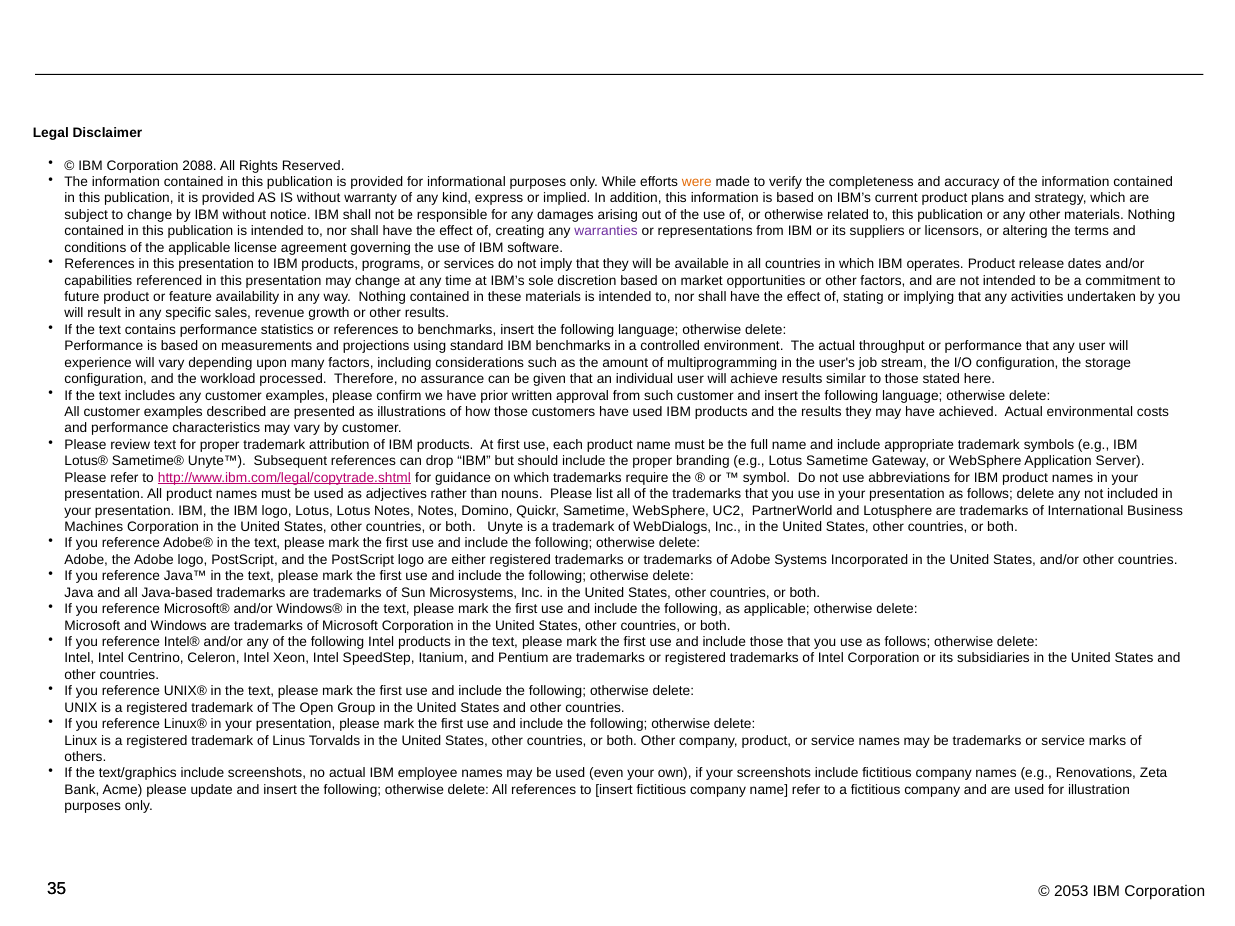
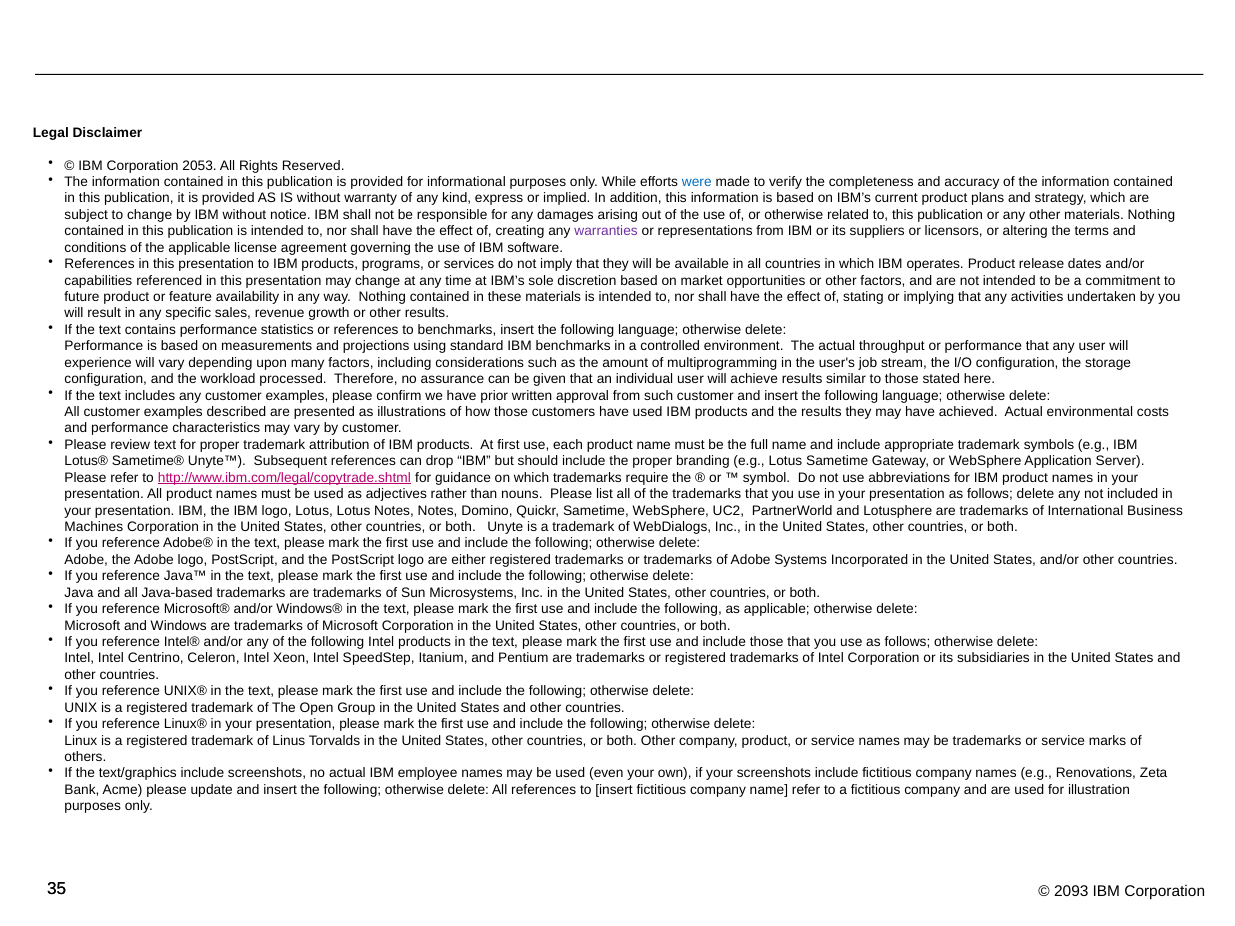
2088: 2088 -> 2053
were colour: orange -> blue
2053: 2053 -> 2093
